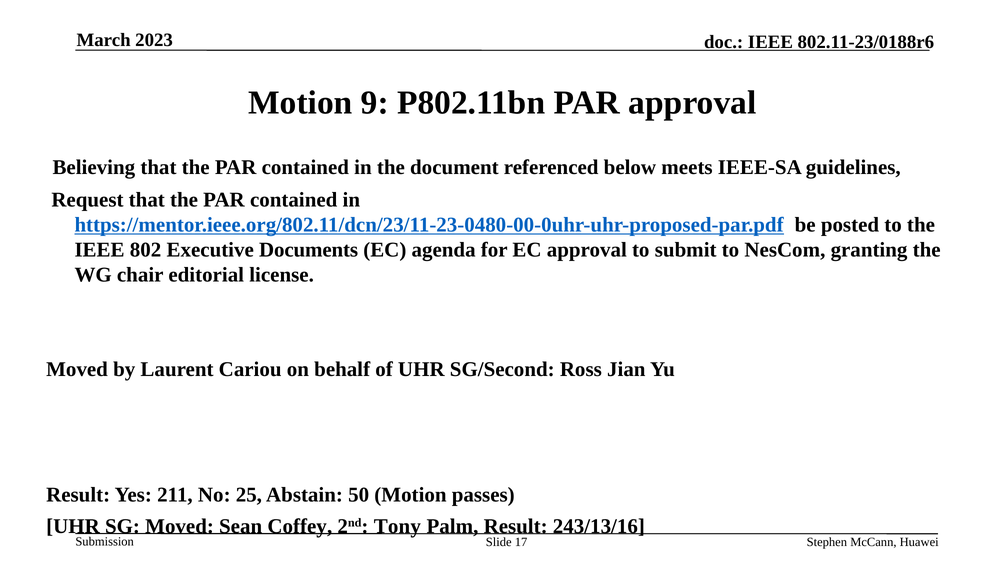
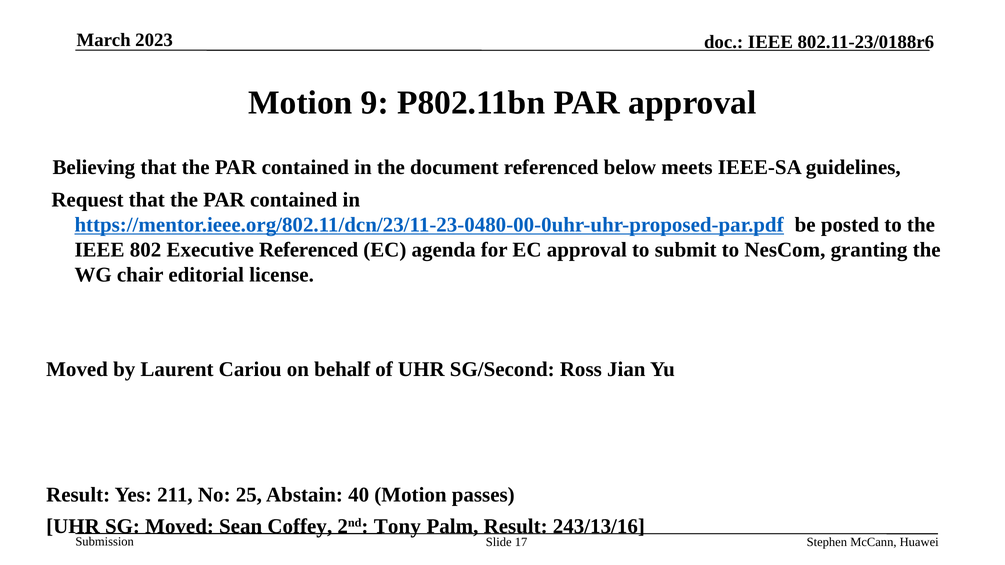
Executive Documents: Documents -> Referenced
50: 50 -> 40
